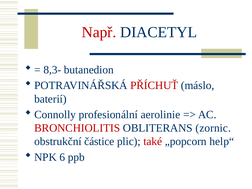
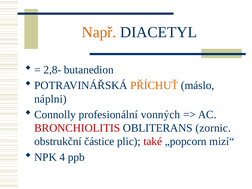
Např colour: red -> orange
8,3-: 8,3- -> 2,8-
PŘÍCHUŤ colour: red -> orange
baterií: baterií -> náplni
aerolinie: aerolinie -> vonných
help“: help“ -> mizí“
6: 6 -> 4
